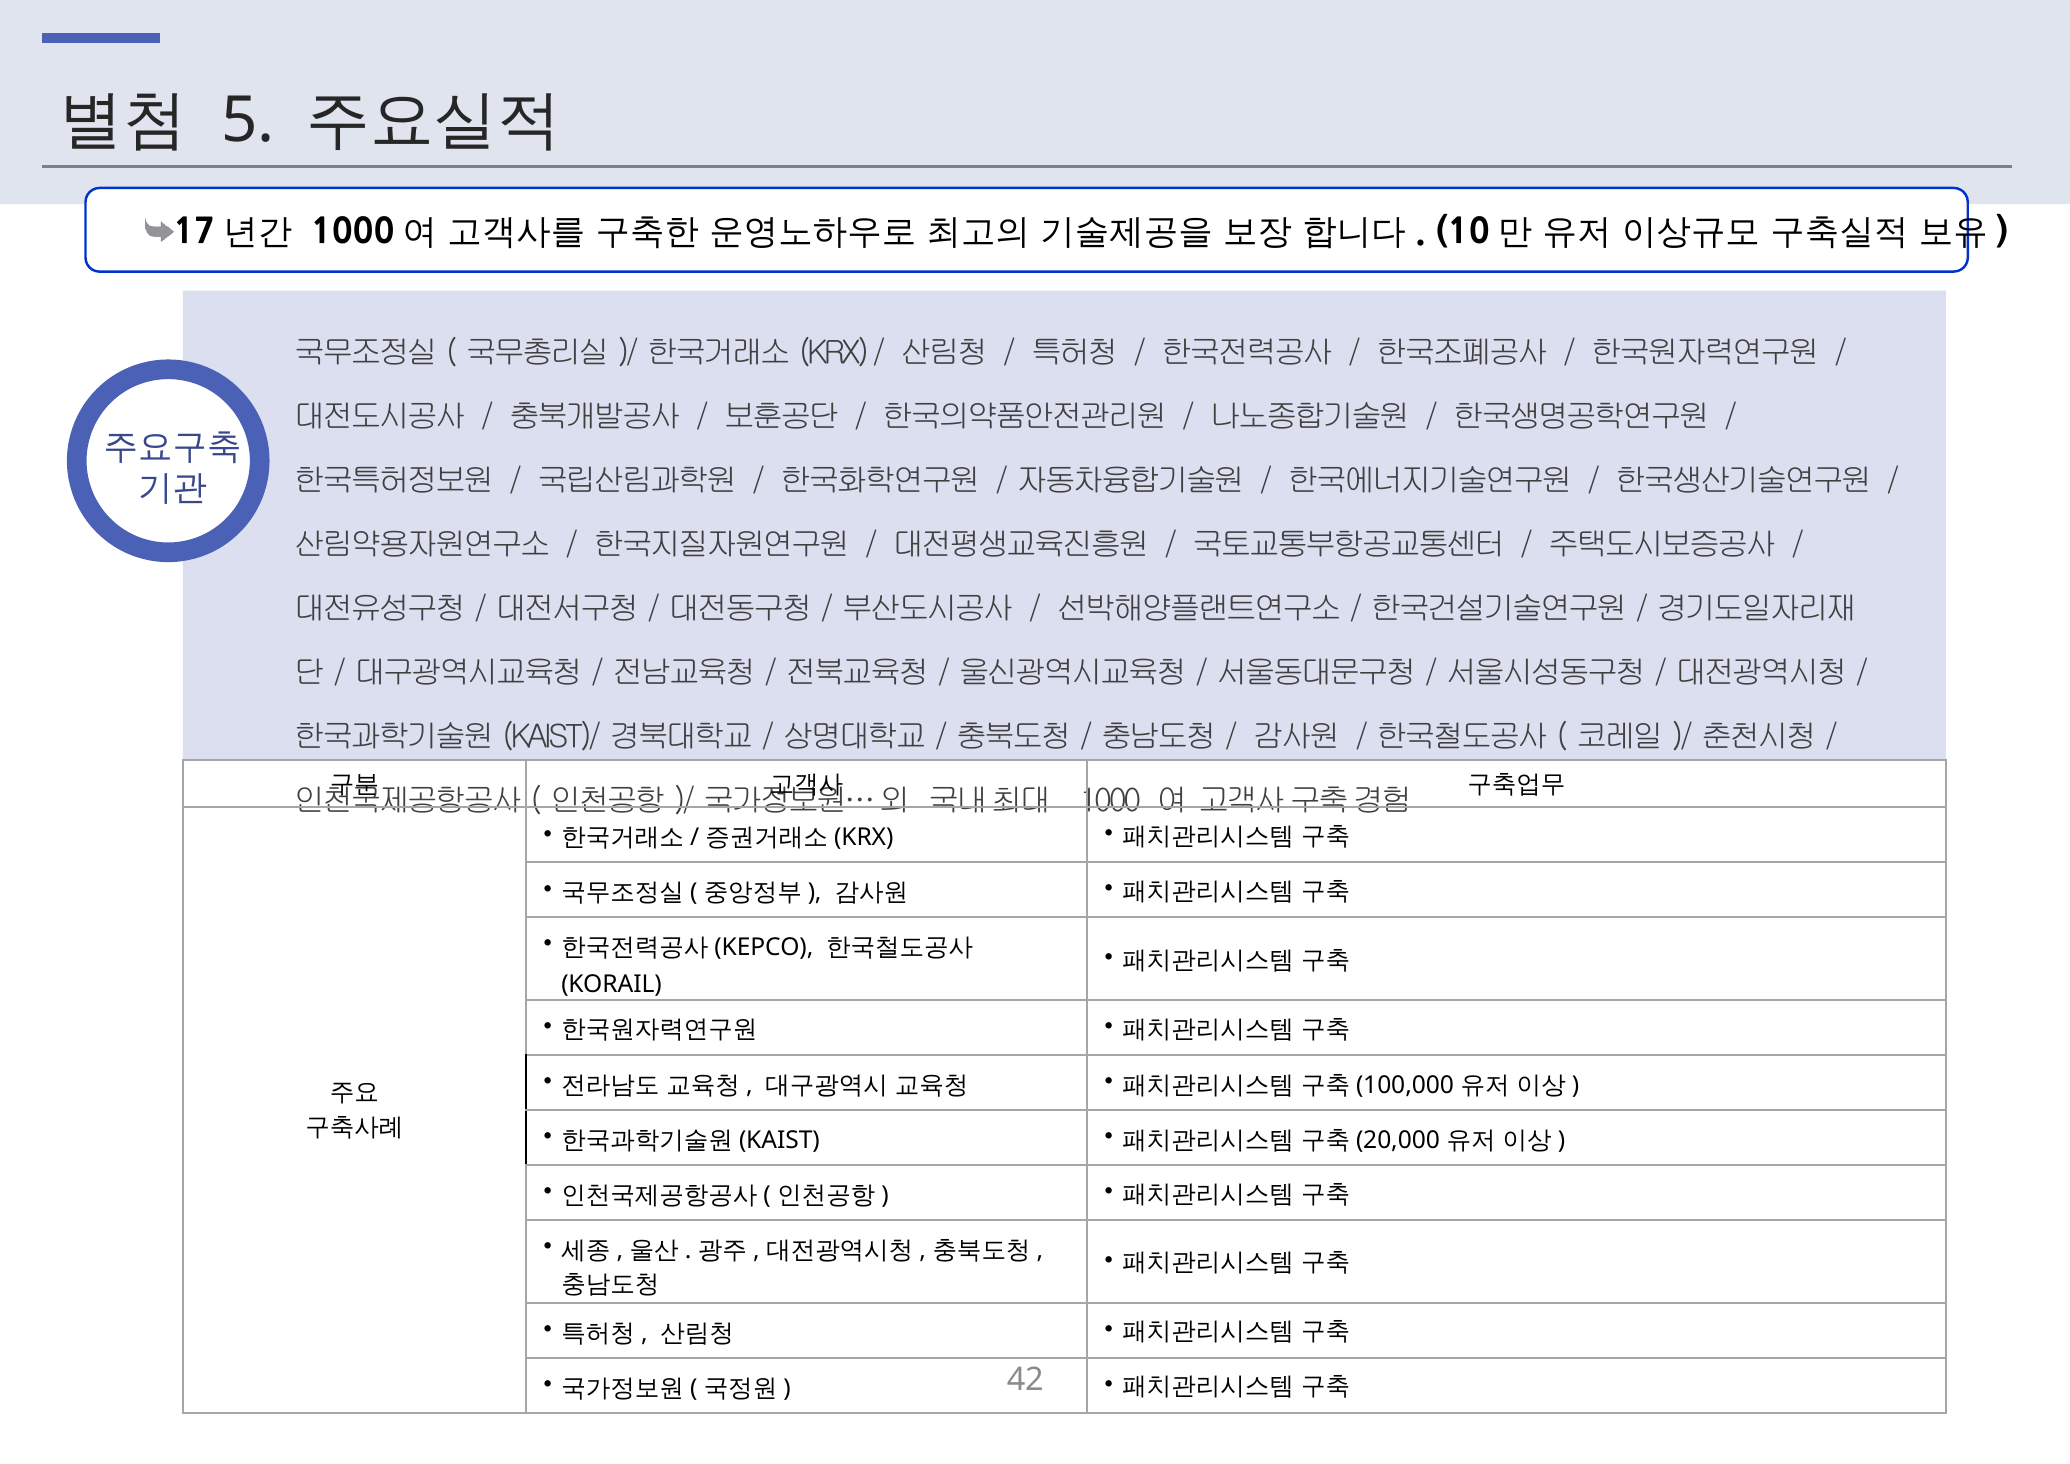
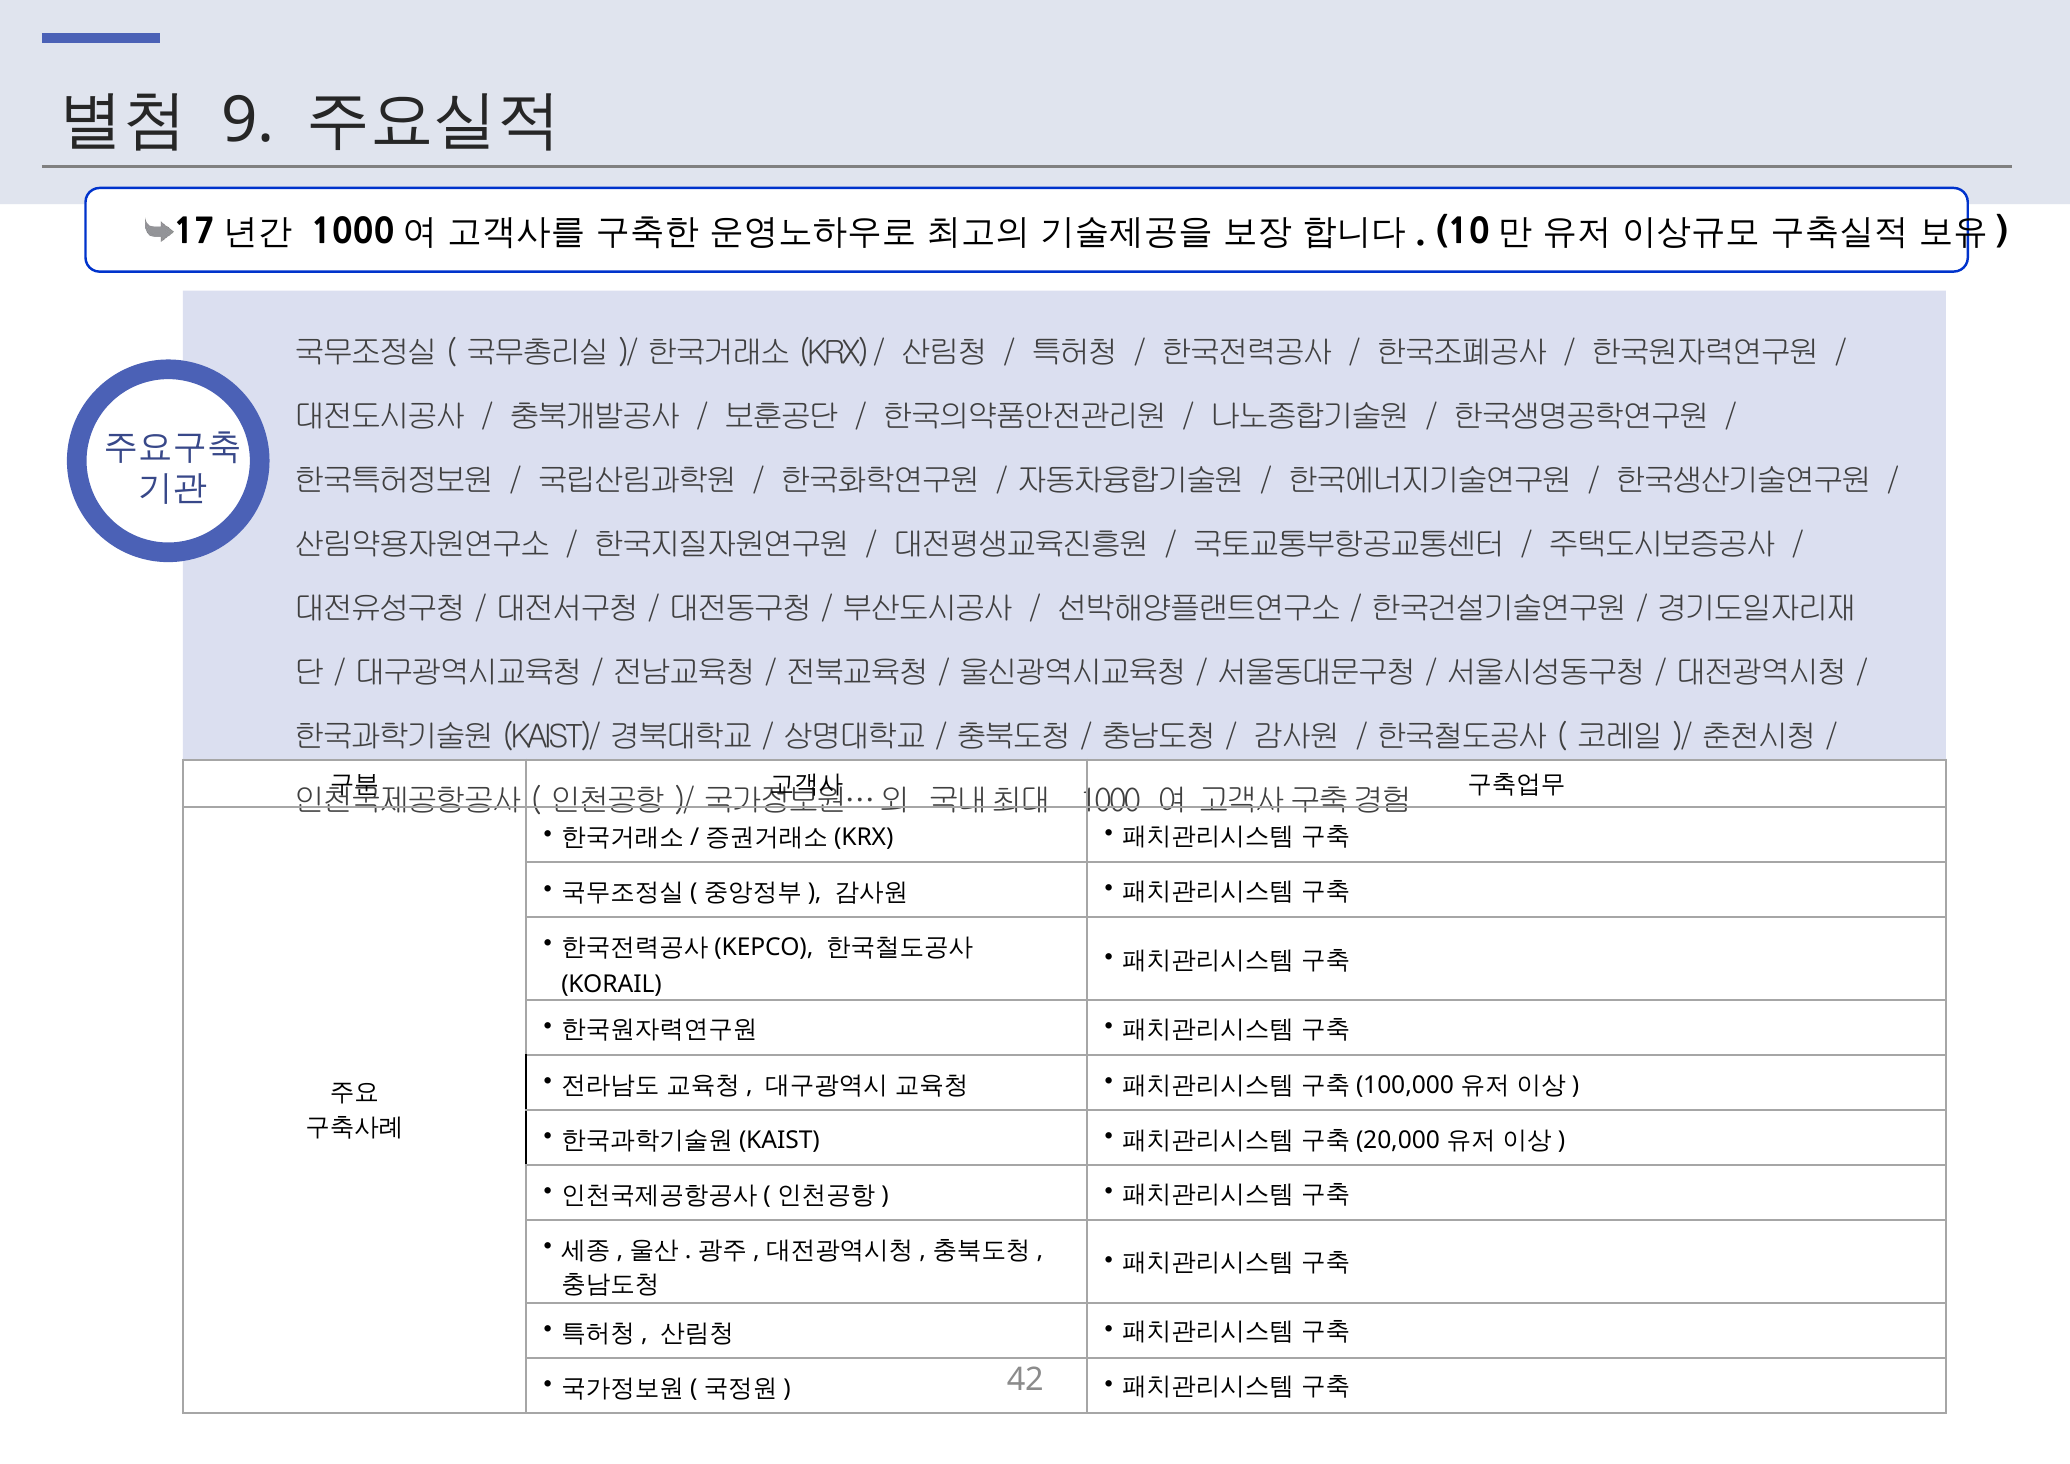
5: 5 -> 9
